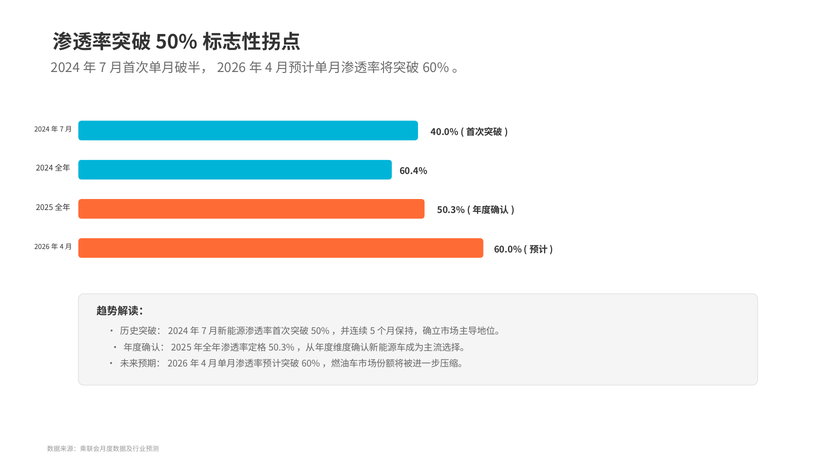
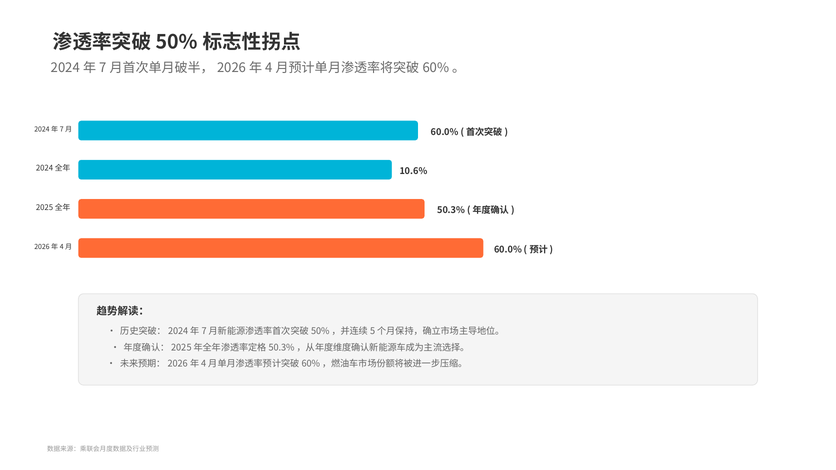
40.0% at (445, 132): 40.0% -> 60.0%
60.4%: 60.4% -> 10.6%
